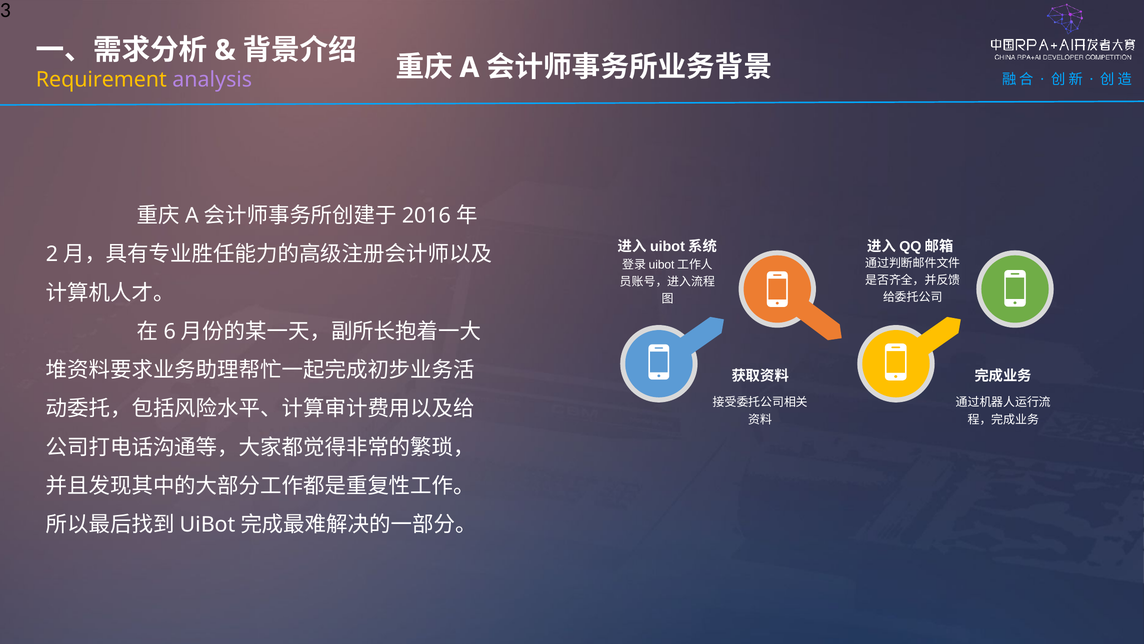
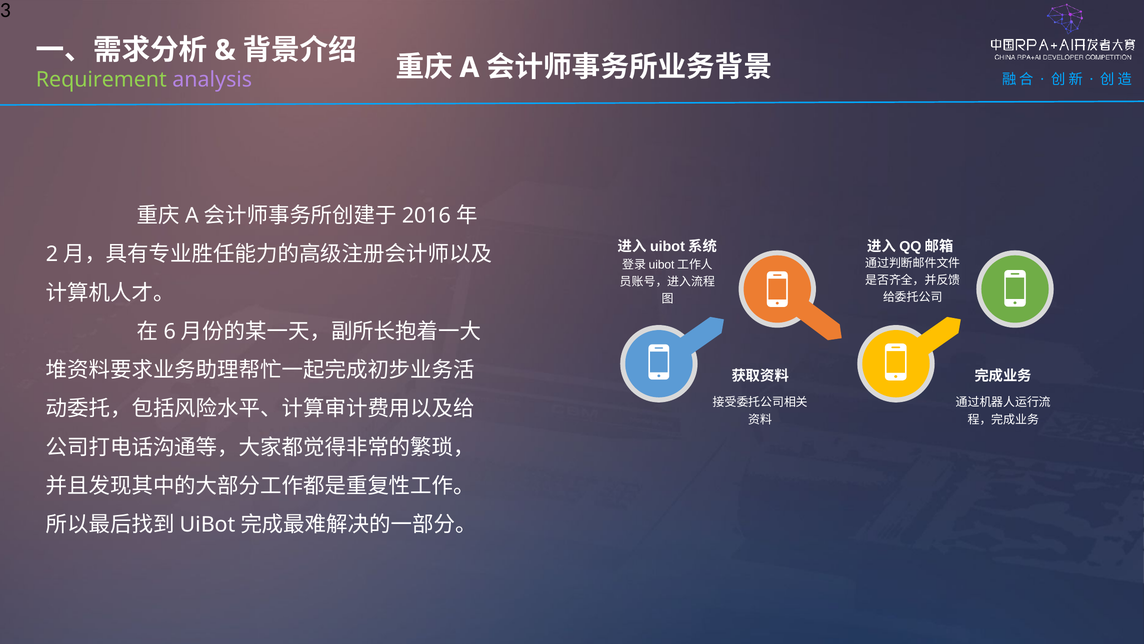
Requirement colour: yellow -> light green
